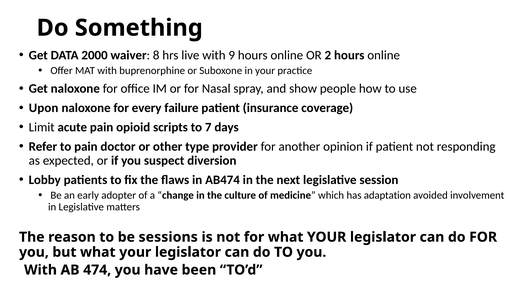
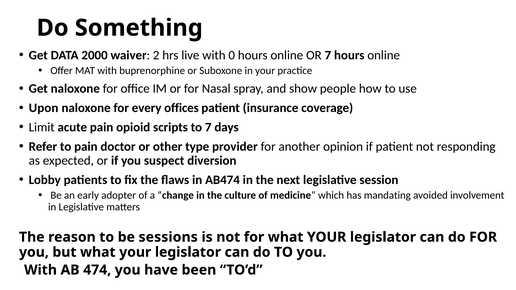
8: 8 -> 2
9: 9 -> 0
OR 2: 2 -> 7
failure: failure -> offices
adaptation: adaptation -> mandating
